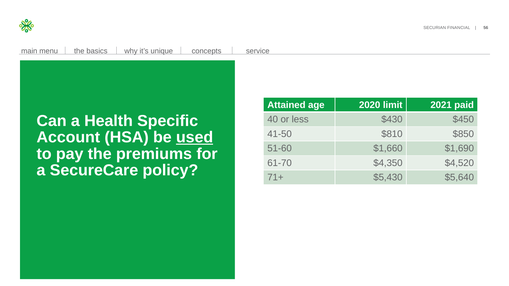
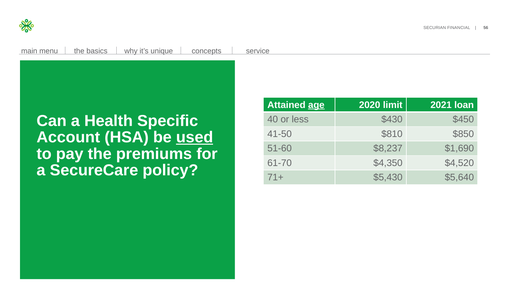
age underline: none -> present
paid: paid -> loan
$1,660: $1,660 -> $8,237
